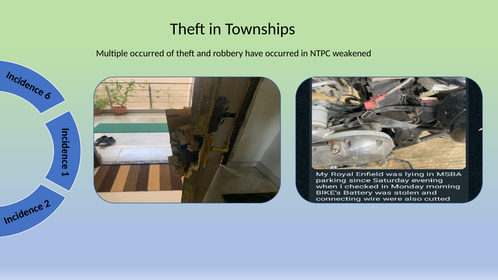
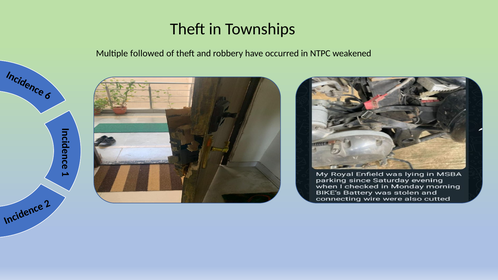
Multiple occurred: occurred -> followed
